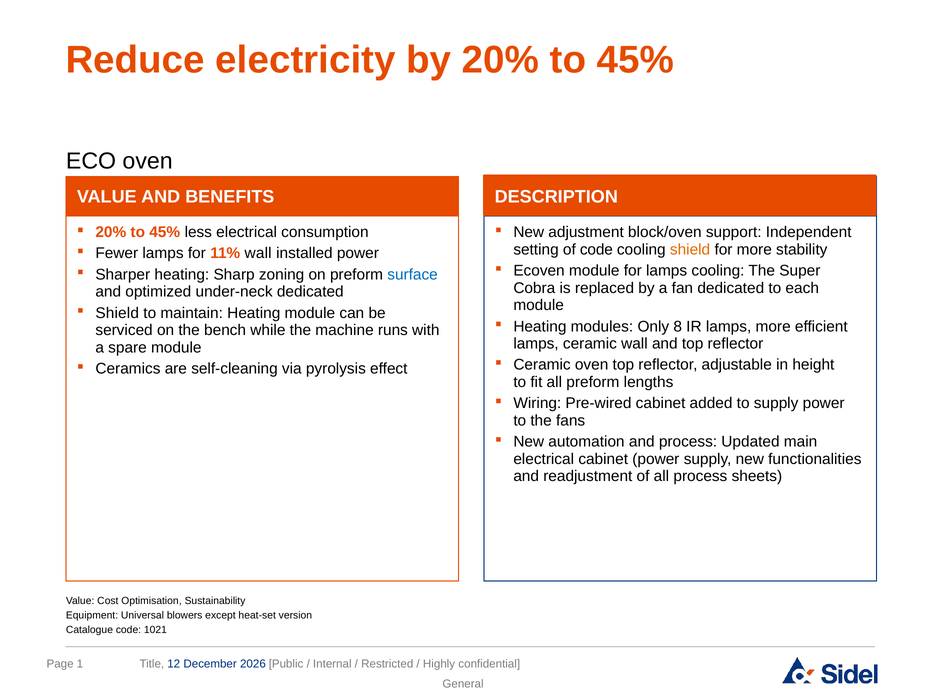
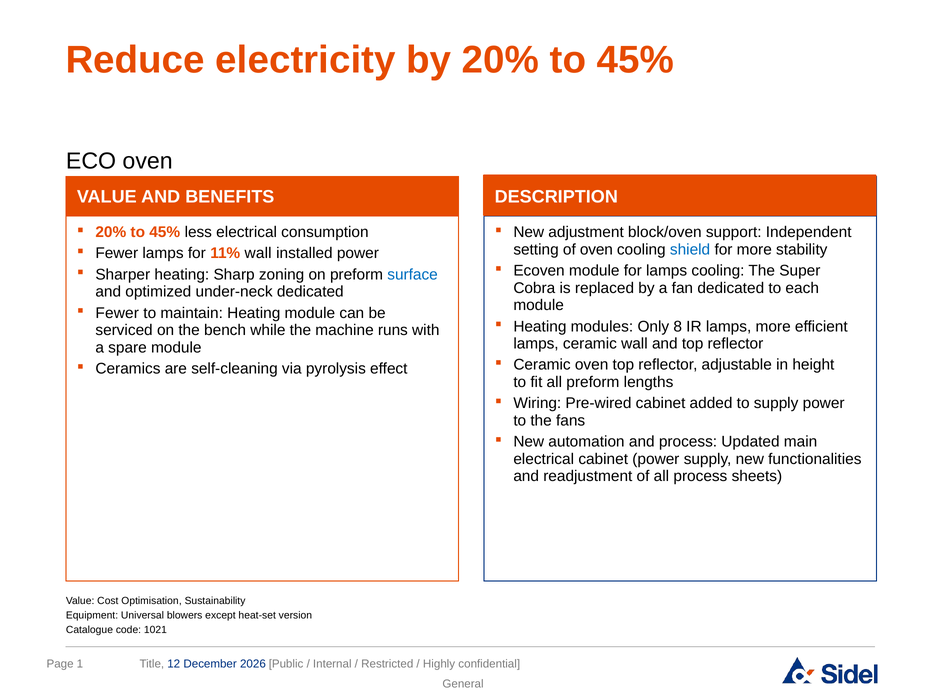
of code: code -> oven
shield at (690, 249) colour: orange -> blue
Shield at (117, 313): Shield -> Fewer
